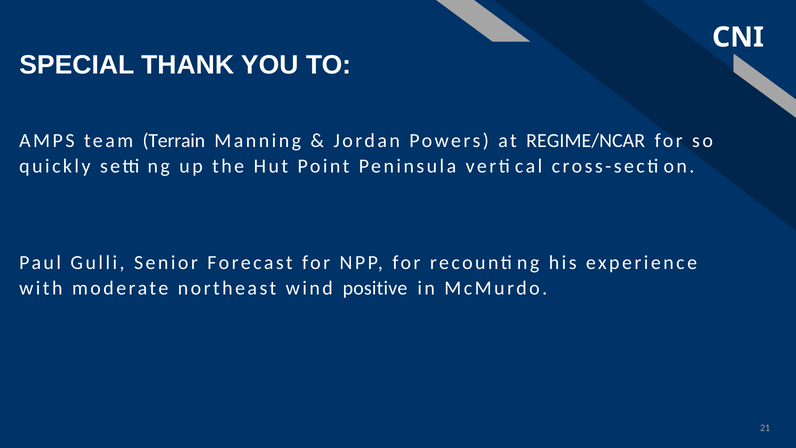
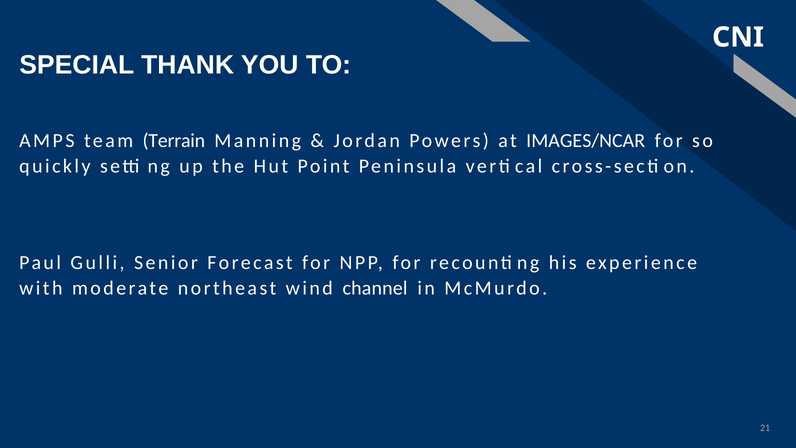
REGIME/NCAR: REGIME/NCAR -> IMAGES/NCAR
positive: positive -> channel
